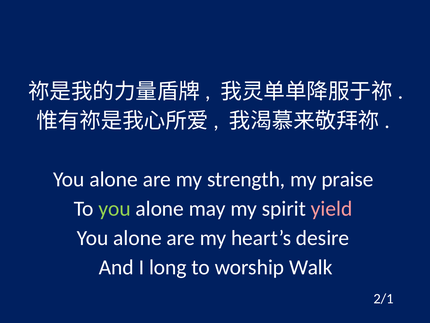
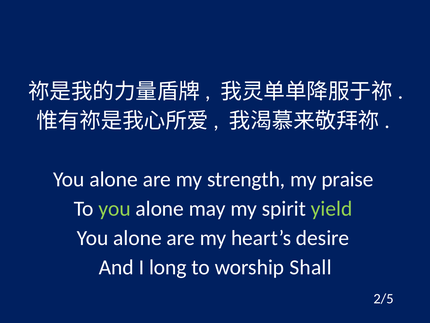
yield colour: pink -> light green
Walk: Walk -> Shall
2/1: 2/1 -> 2/5
